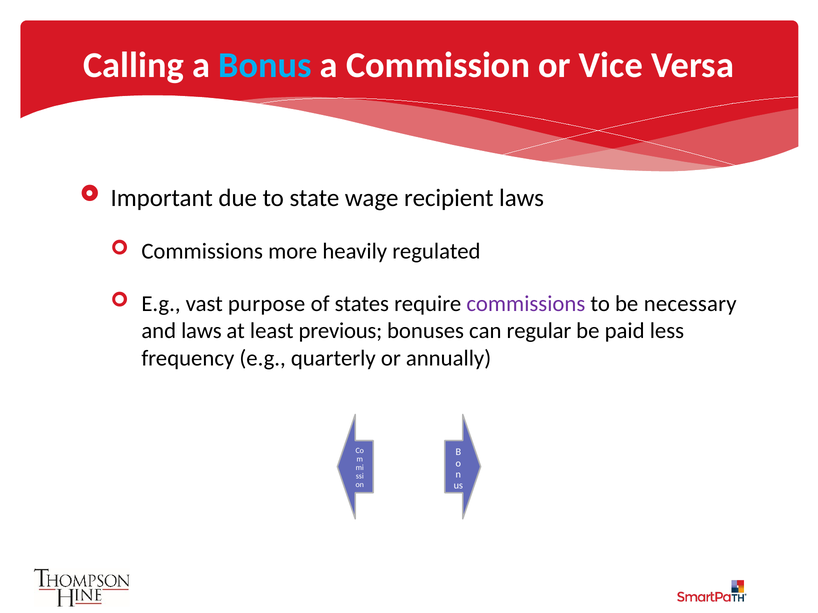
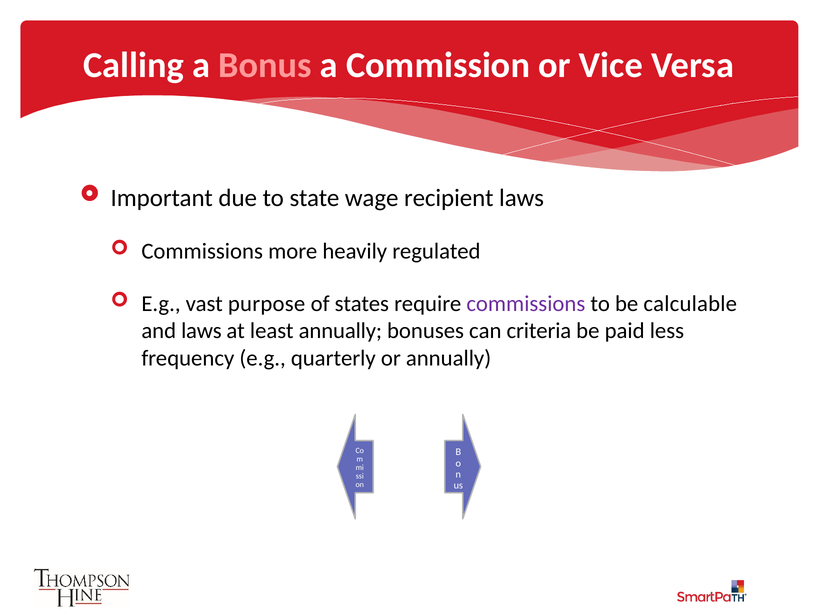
Bonus colour: light blue -> pink
necessary: necessary -> calculable
least previous: previous -> annually
regular: regular -> criteria
